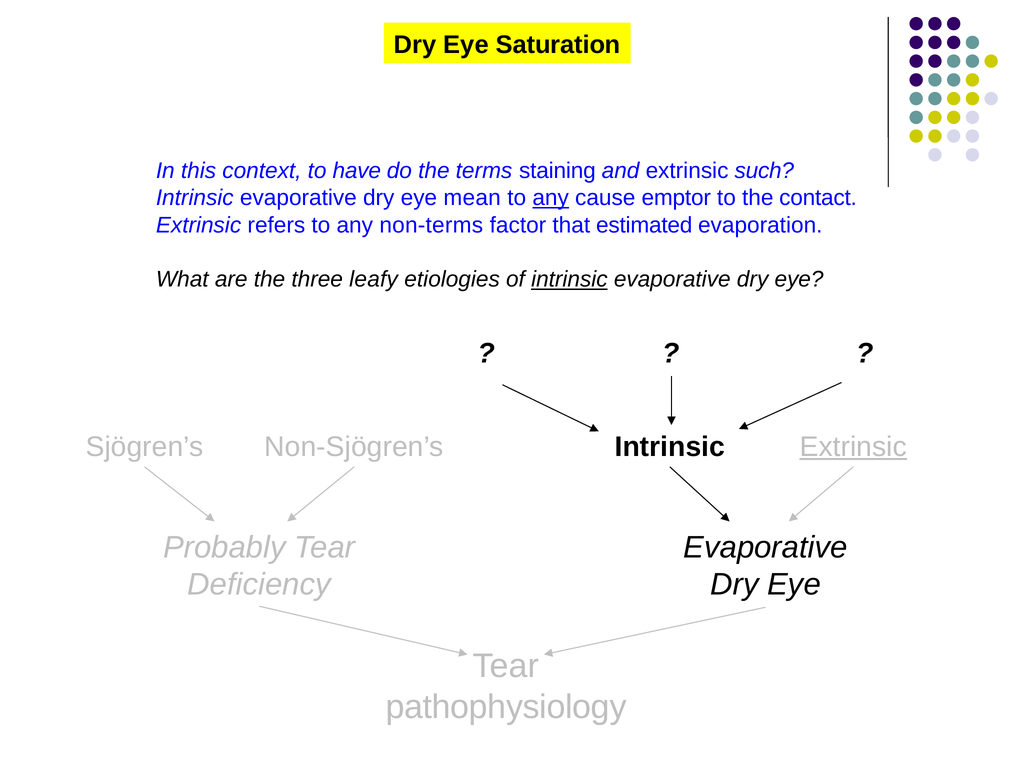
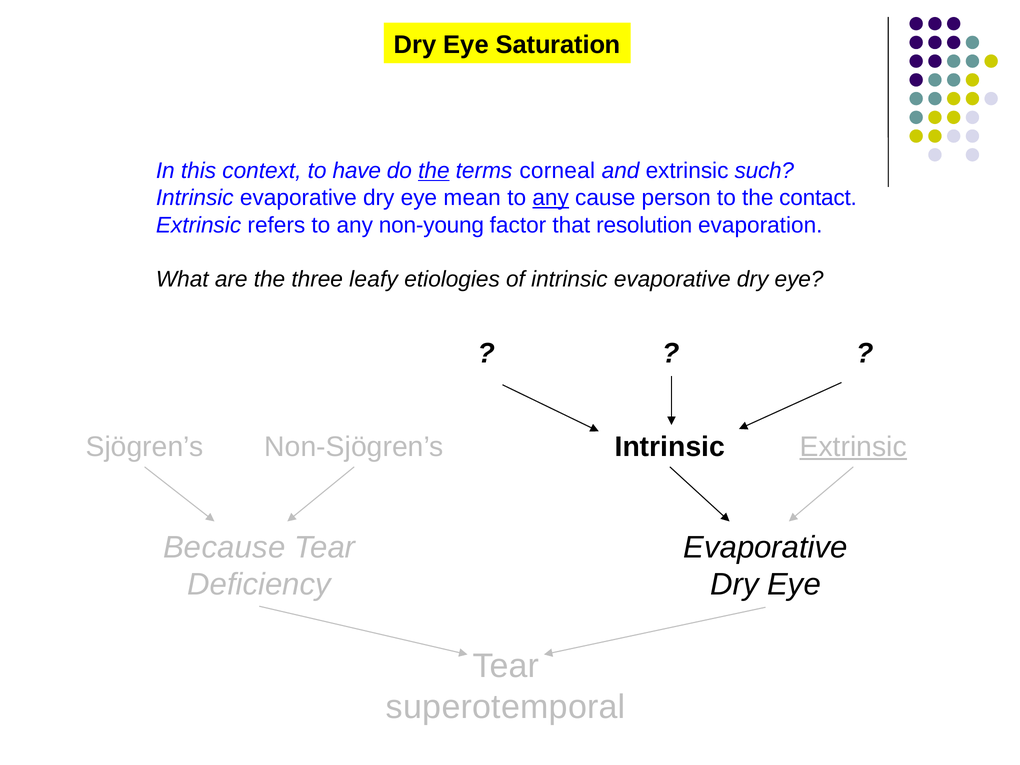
the at (434, 171) underline: none -> present
staining: staining -> corneal
emptor: emptor -> person
non-terms: non-terms -> non-young
estimated: estimated -> resolution
intrinsic at (569, 279) underline: present -> none
Probably: Probably -> Because
pathophysiology: pathophysiology -> superotemporal
